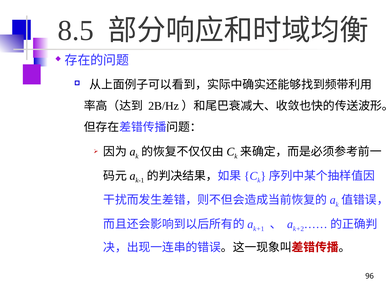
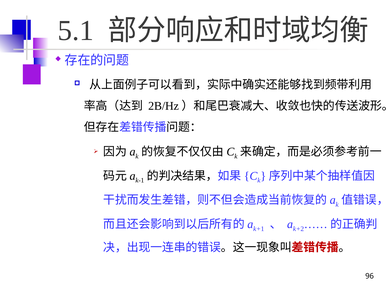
8.5: 8.5 -> 5.1
